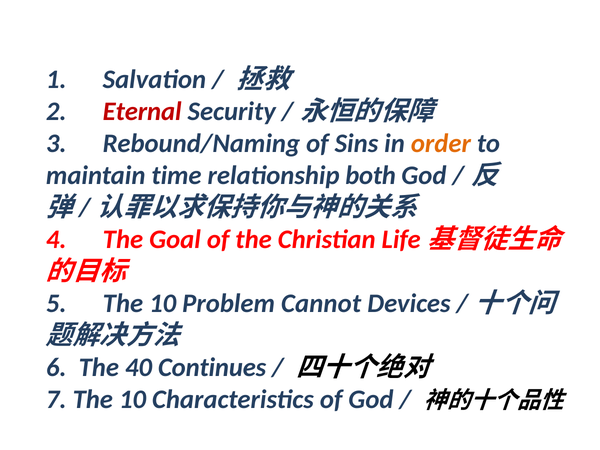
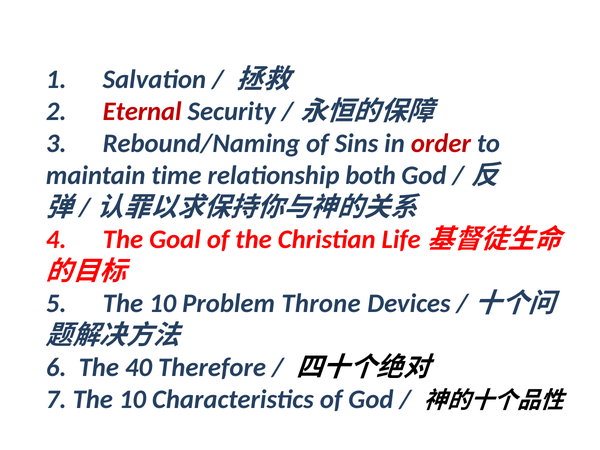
order colour: orange -> red
Cannot: Cannot -> Throne
Continues: Continues -> Therefore
